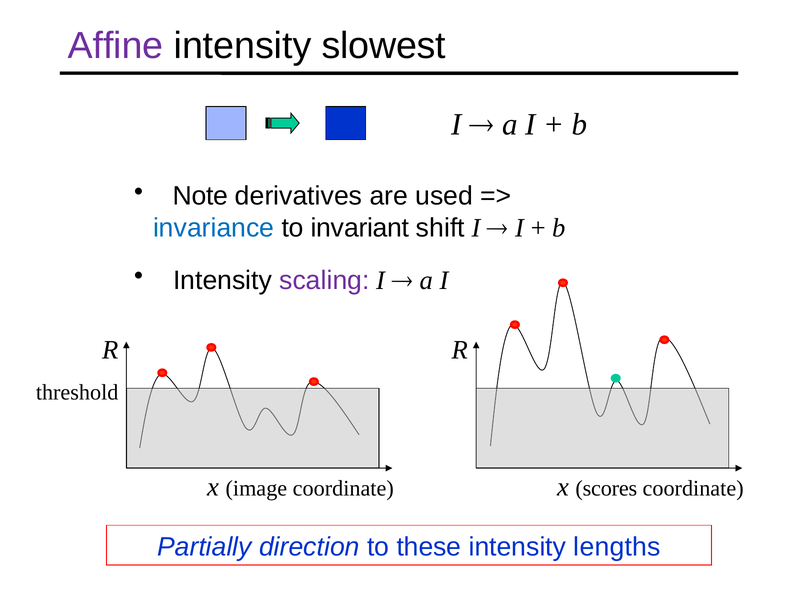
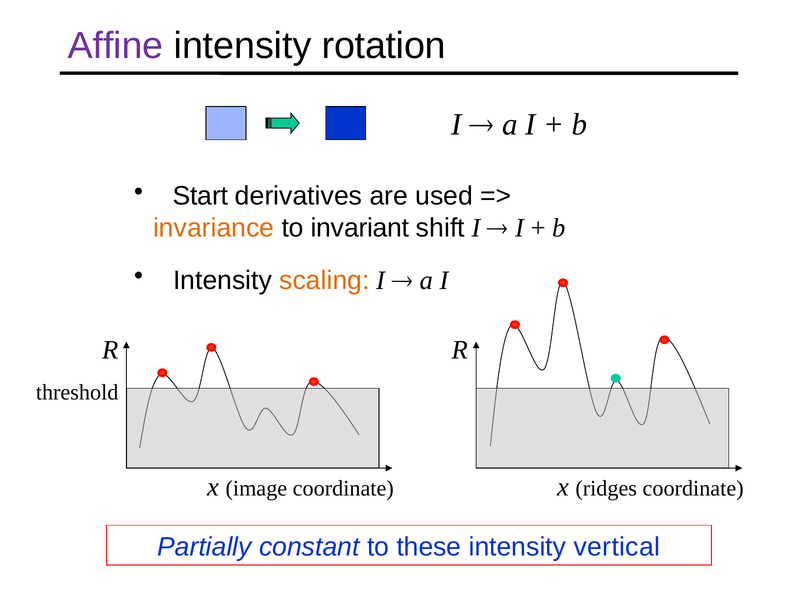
slowest: slowest -> rotation
Note: Note -> Start
invariance colour: blue -> orange
scaling colour: purple -> orange
scores: scores -> ridges
direction: direction -> constant
lengths: lengths -> vertical
